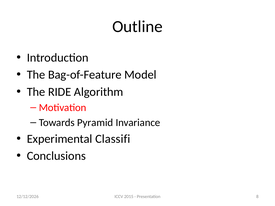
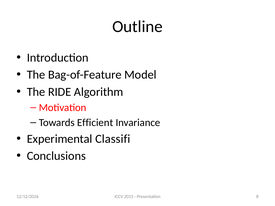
Pyramid: Pyramid -> Efficient
